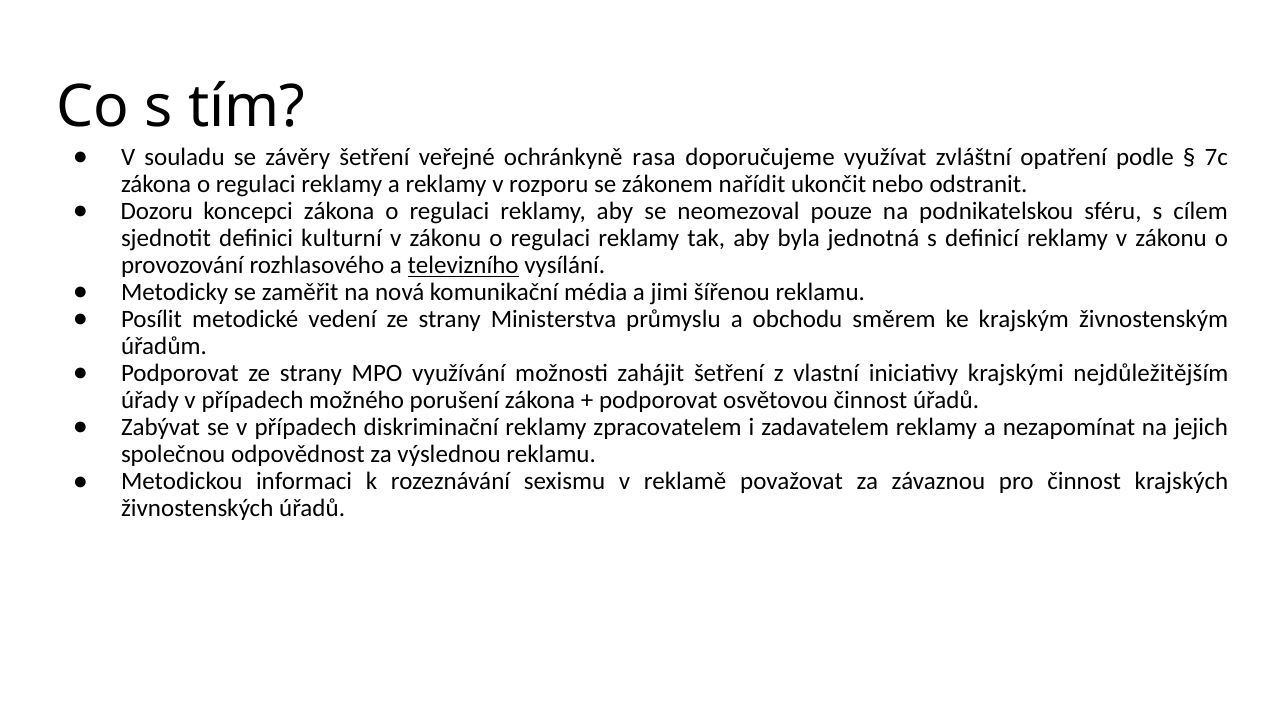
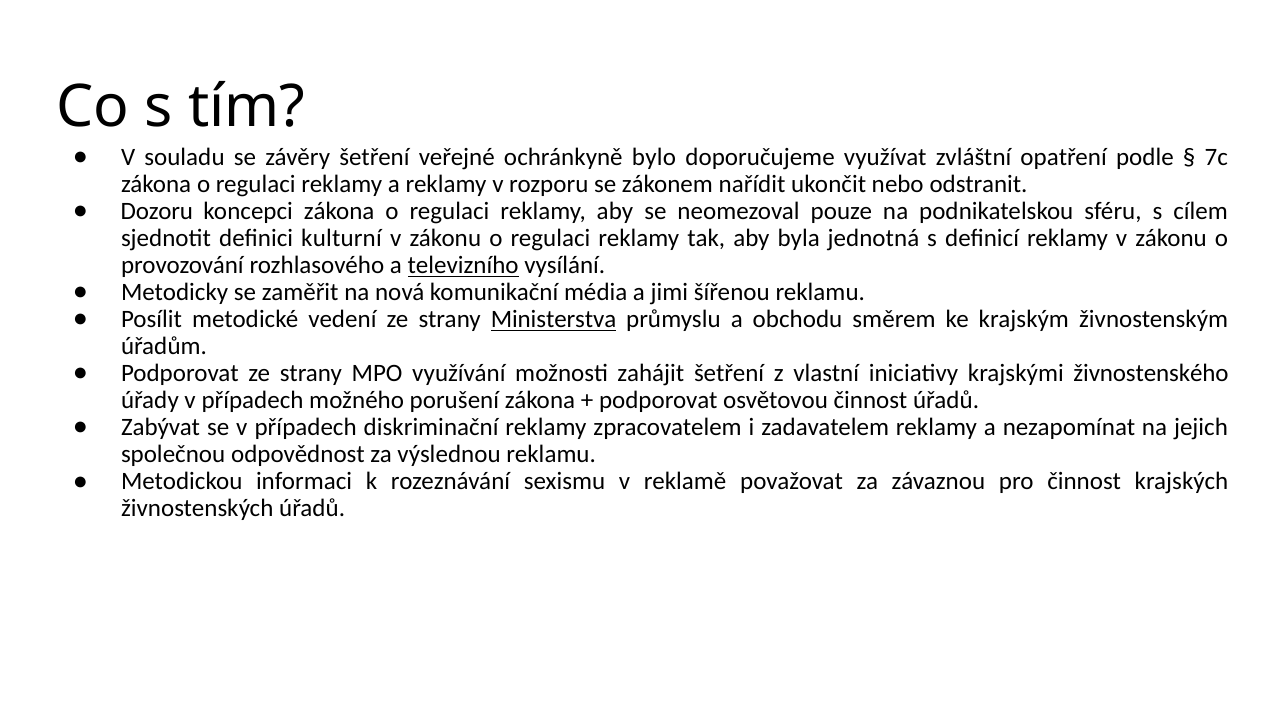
rasa: rasa -> bylo
Ministerstva underline: none -> present
nejdůležitějším: nejdůležitějším -> živnostenského
